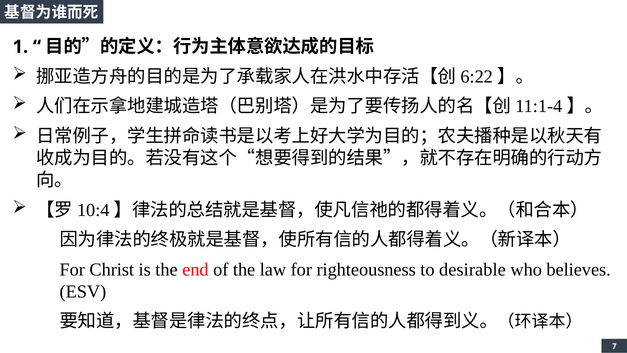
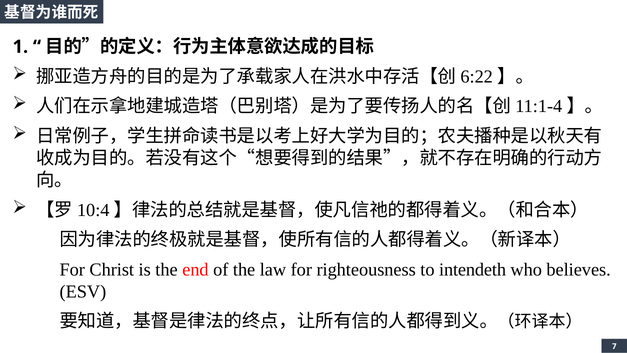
desirable: desirable -> intendeth
